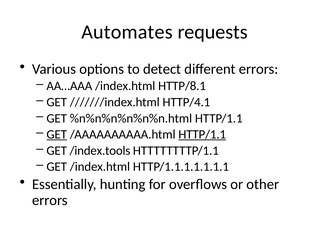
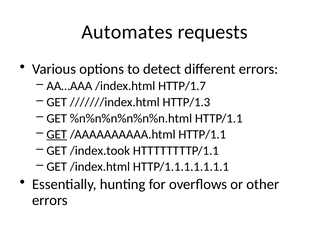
HTTP/8.1: HTTP/8.1 -> HTTP/1.7
HTTP/4.1: HTTP/4.1 -> HTTP/1.3
HTTP/1.1 at (202, 134) underline: present -> none
/index.tools: /index.tools -> /index.took
